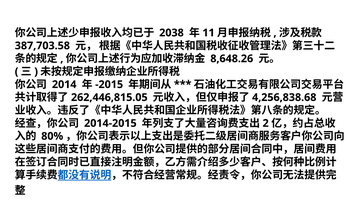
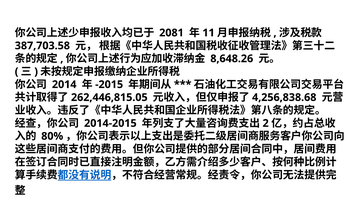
2038: 2038 -> 2081
